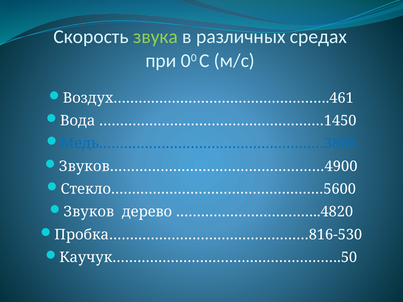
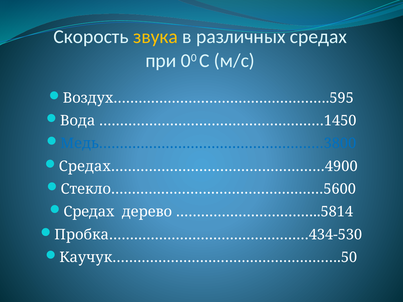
звука colour: light green -> yellow
Воздух…………………………………………….461: Воздух…………………………………………….461 -> Воздух…………………………………………….595
Звуков……………………………………………4900: Звуков……………………………………………4900 -> Средах……………………………………………4900
Звуков at (89, 212): Звуков -> Средах
……………………………..4820: ……………………………..4820 -> ……………………………..5814
Пробка…………………………………………816-530: Пробка…………………………………………816-530 -> Пробка…………………………………………434-530
